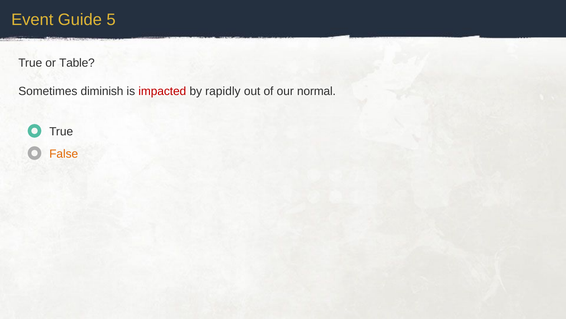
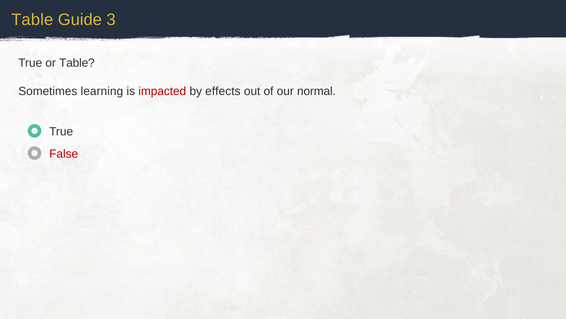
Event at (32, 20): Event -> Table
5: 5 -> 3
diminish: diminish -> learning
rapidly: rapidly -> effects
False colour: orange -> red
